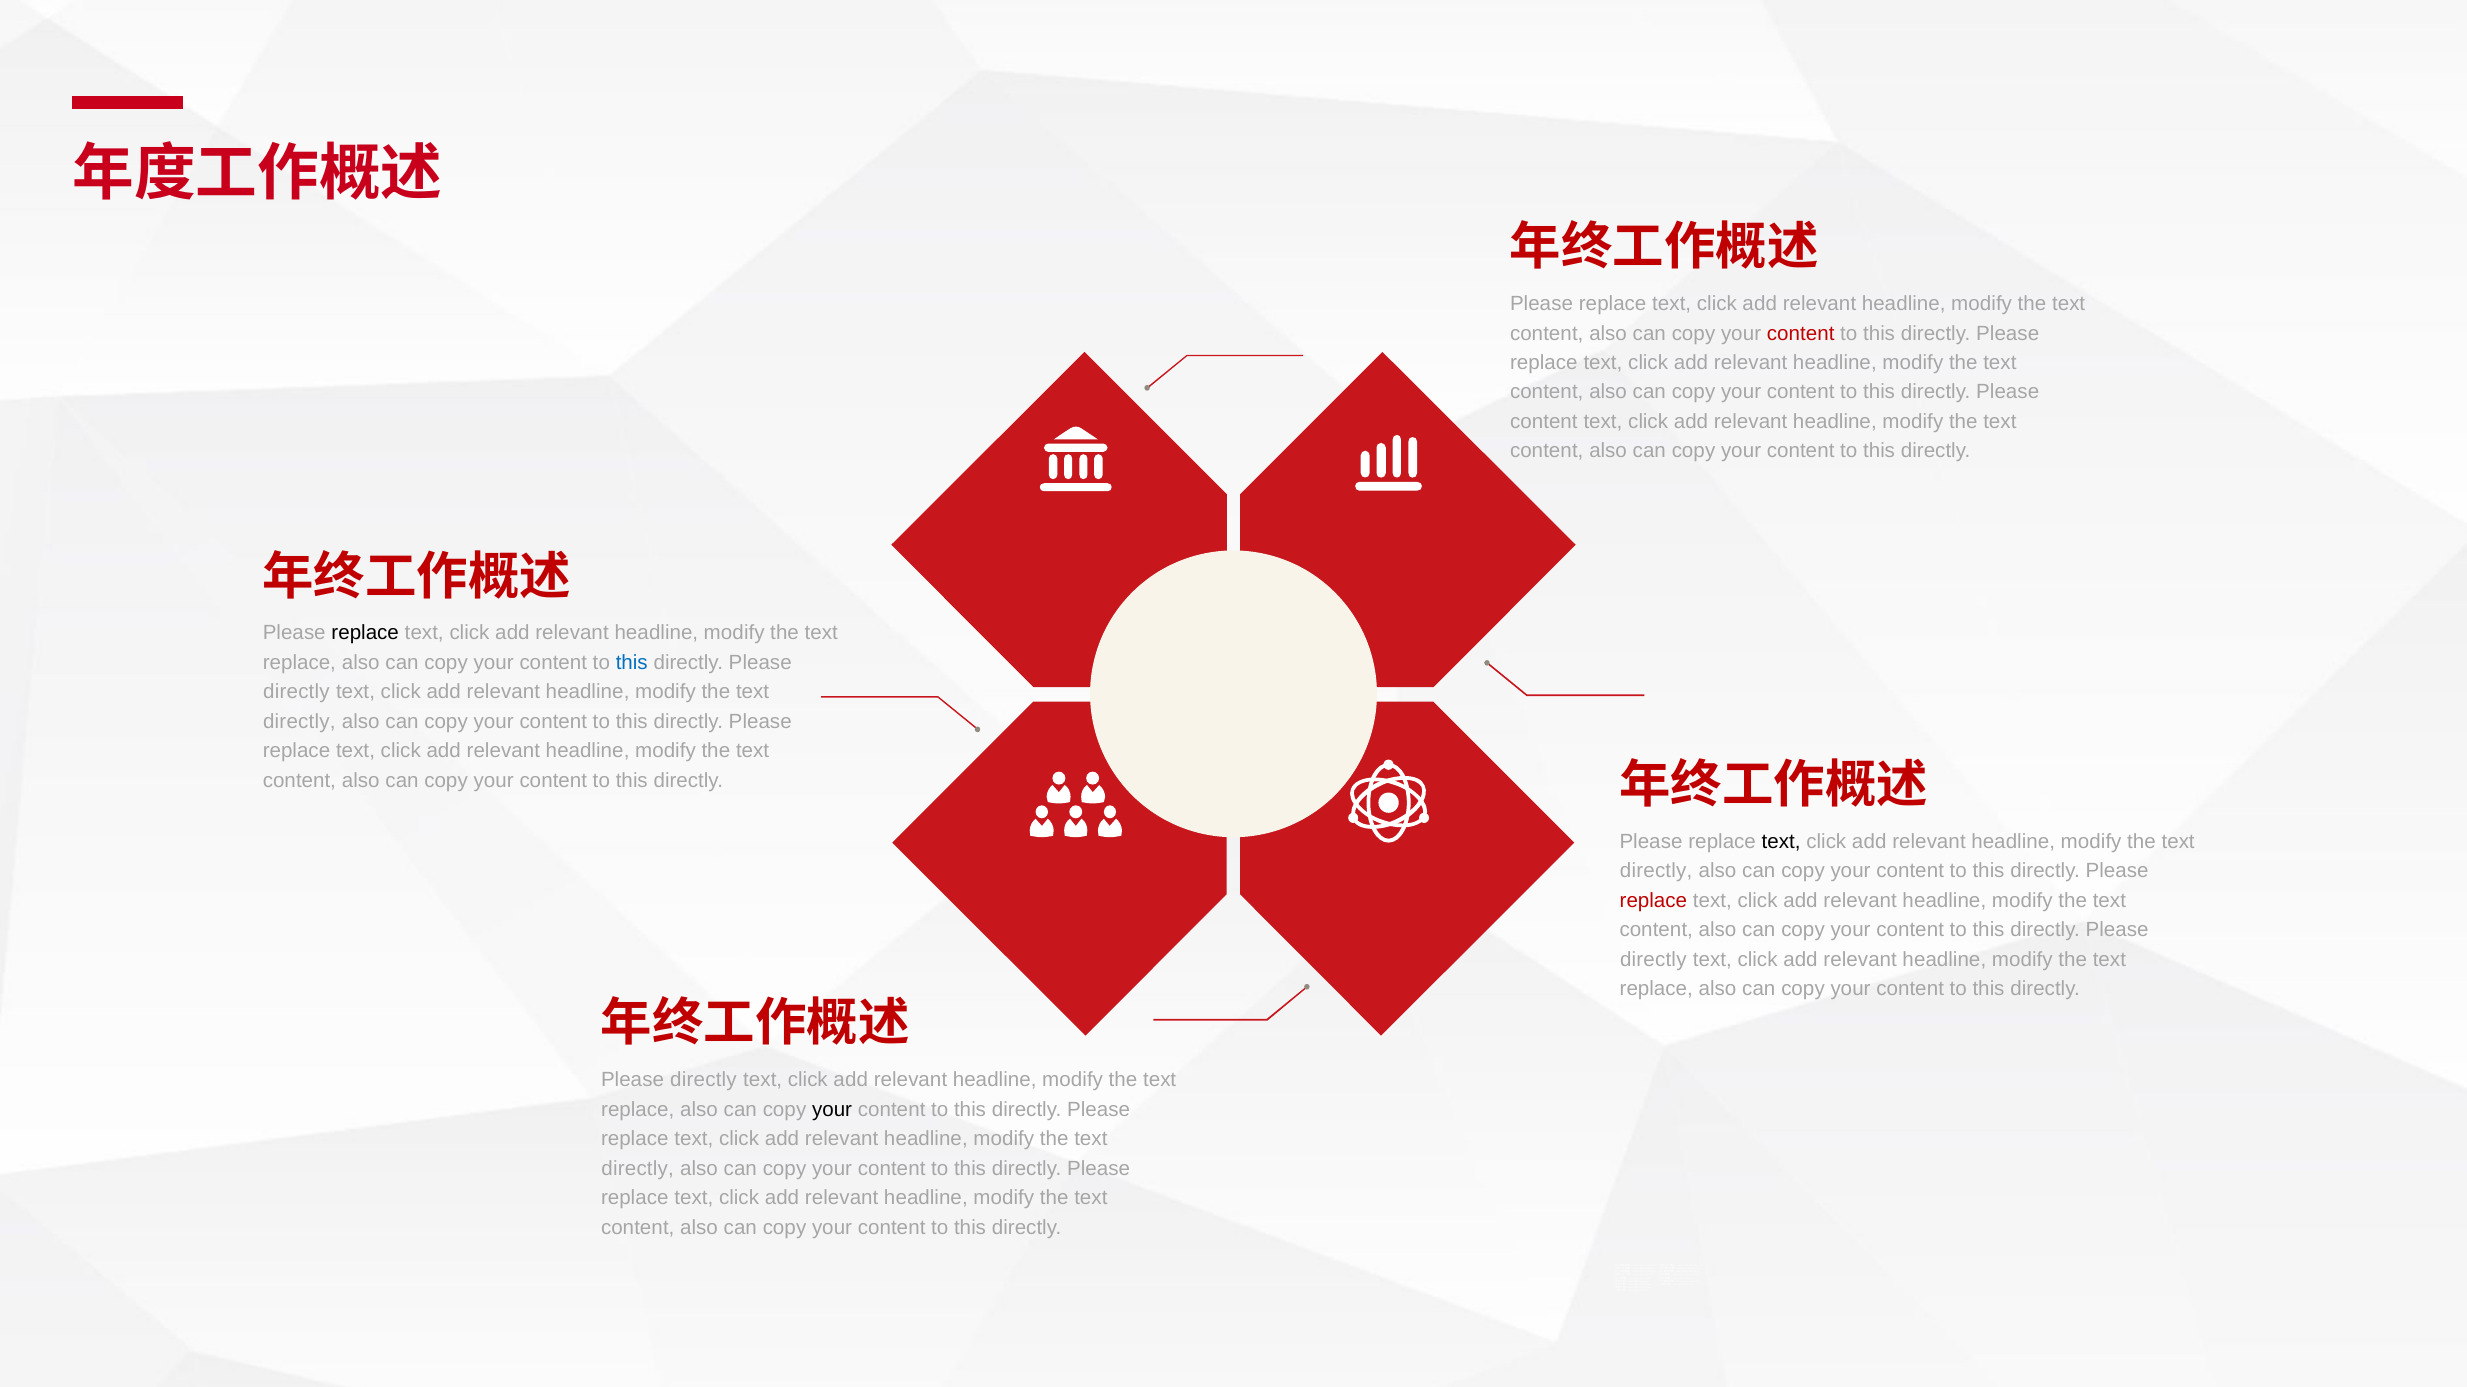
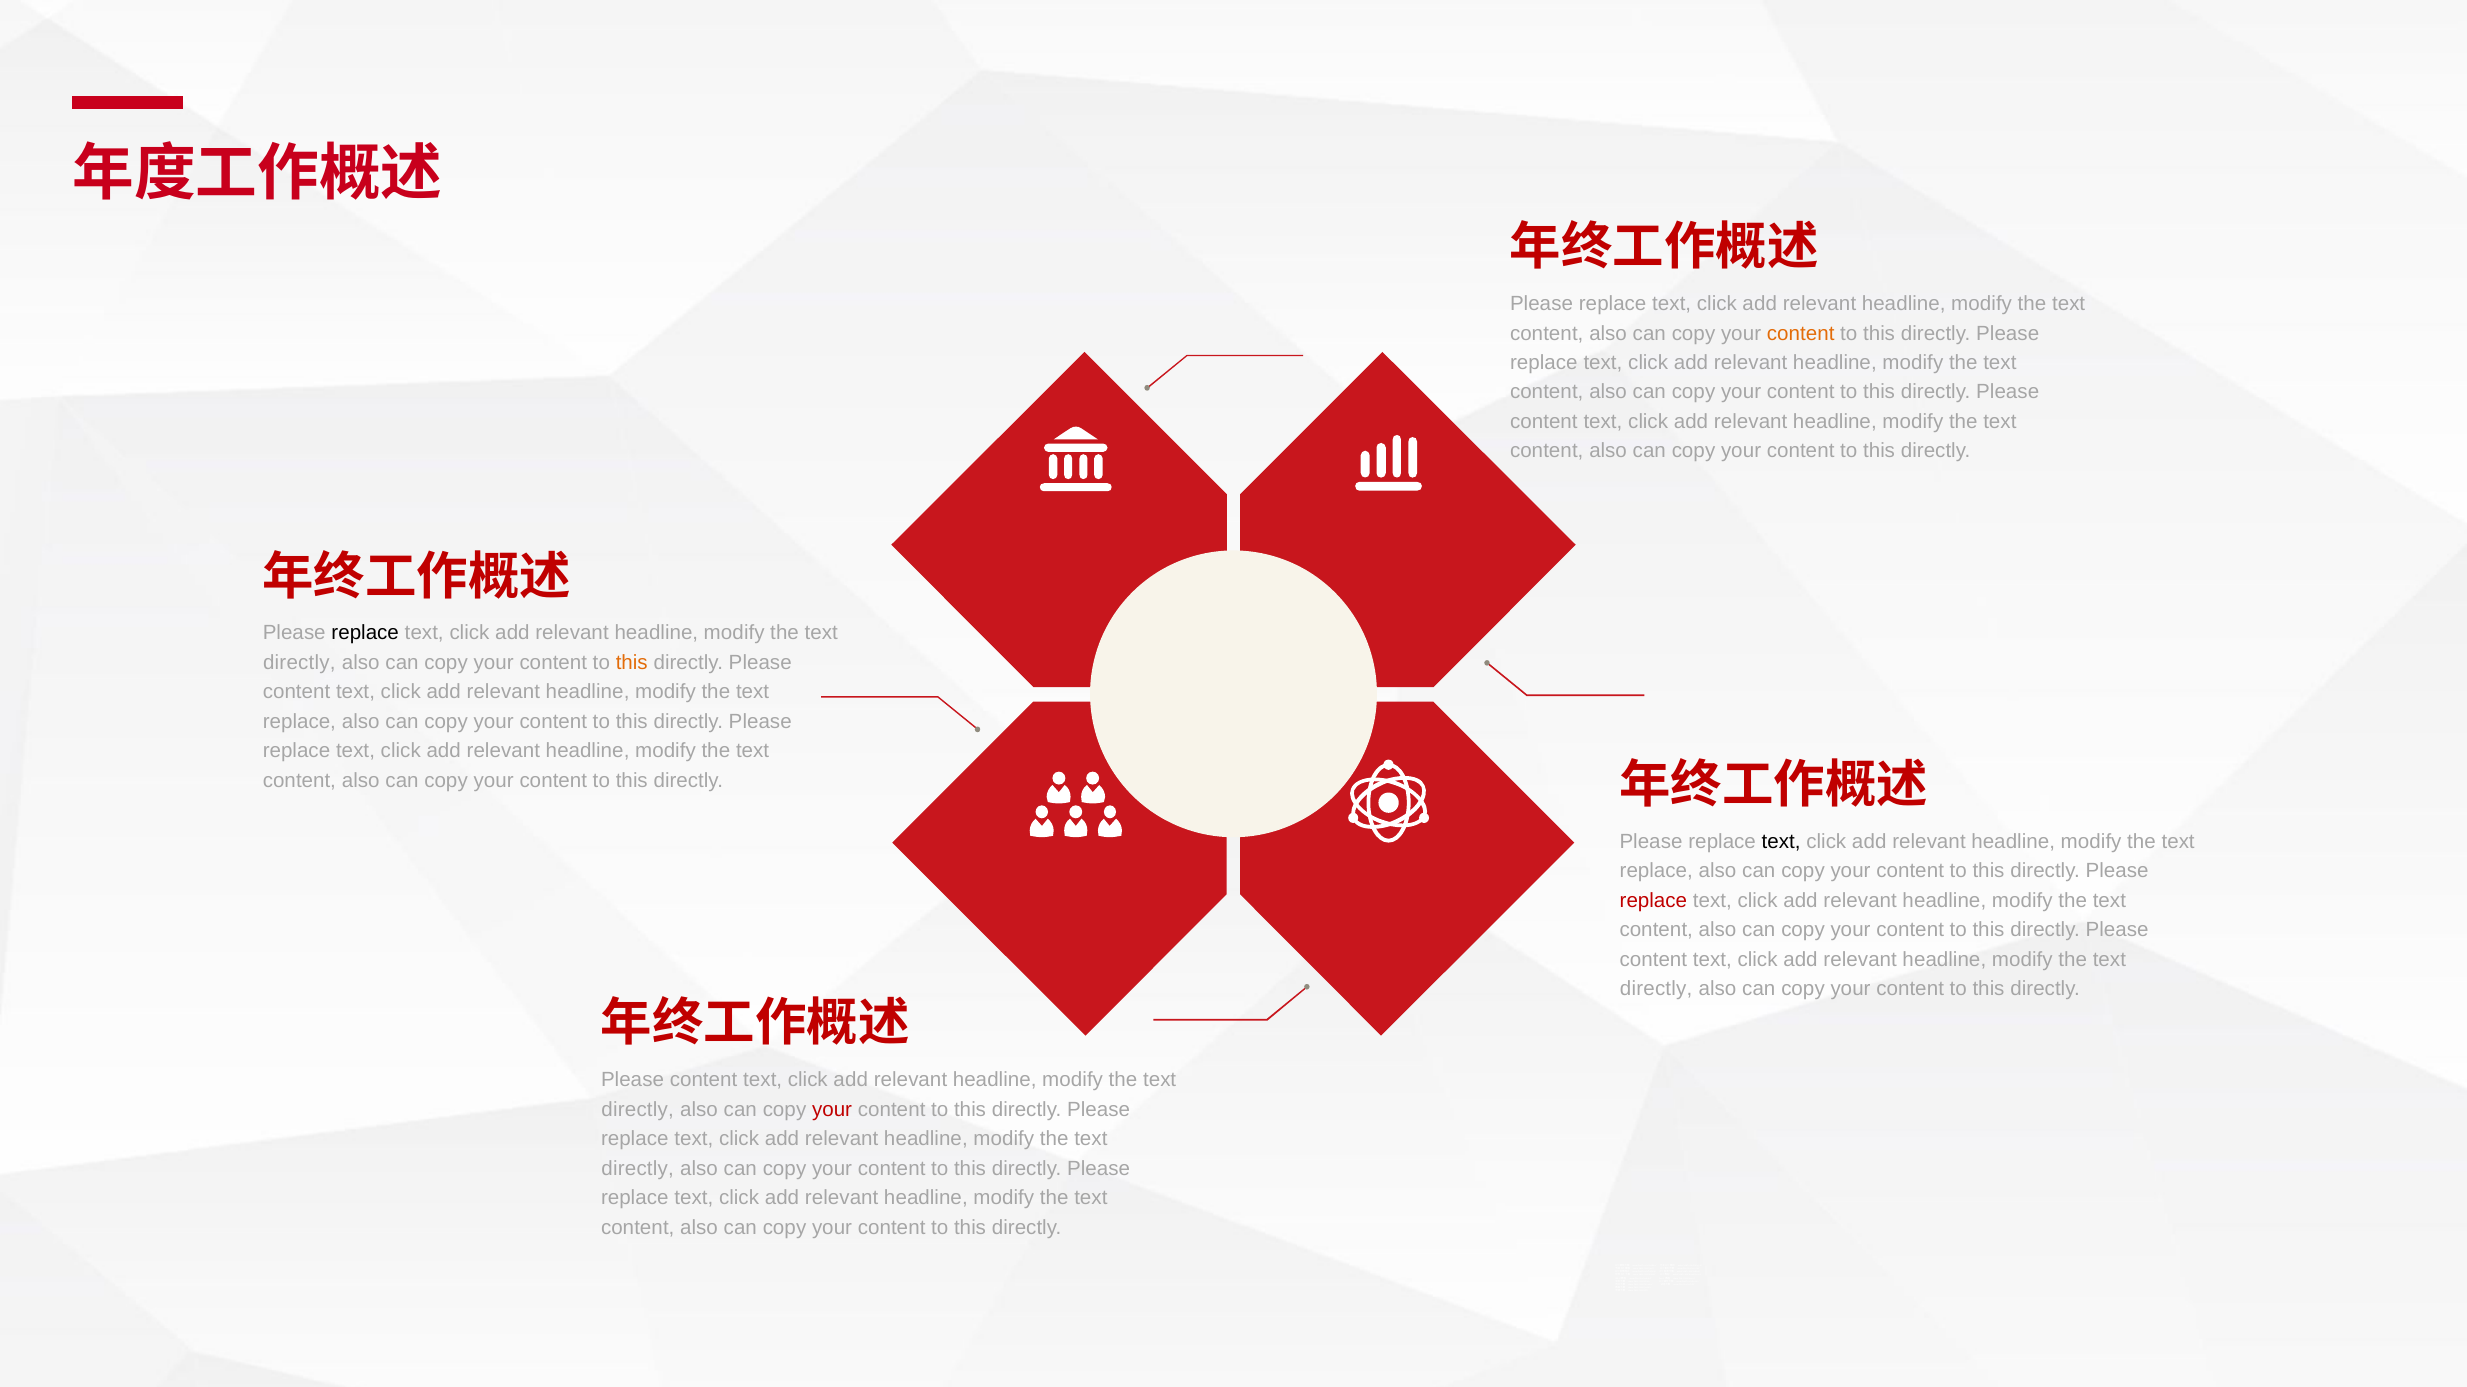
content at (1801, 333) colour: red -> orange
replace at (299, 663): replace -> directly
this at (632, 663) colour: blue -> orange
directly at (296, 692): directly -> content
directly at (299, 722): directly -> replace
directly at (1656, 871): directly -> replace
directly at (1653, 960): directly -> content
replace at (1656, 989): replace -> directly
directly at (703, 1080): directly -> content
replace at (638, 1110): replace -> directly
your at (832, 1110) colour: black -> red
